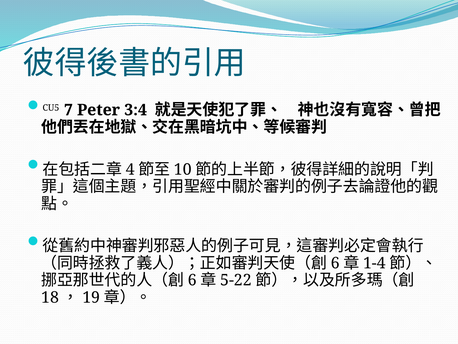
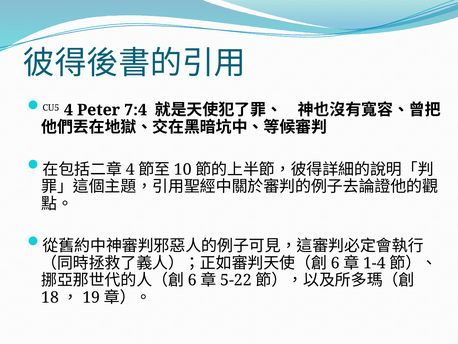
CU5 7: 7 -> 4
3:4: 3:4 -> 7:4
